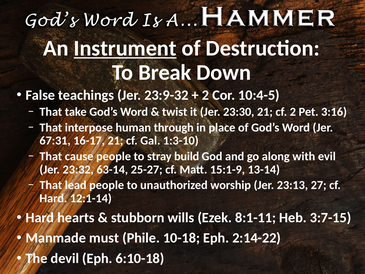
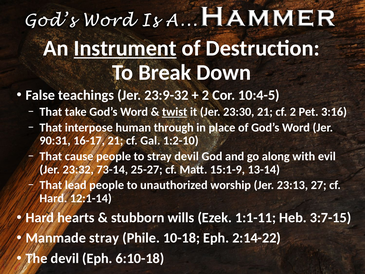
twist underline: none -> present
67:31: 67:31 -> 90:31
1:3-10: 1:3-10 -> 1:2-10
stray build: build -> devil
63-14: 63-14 -> 73-14
8:1-11: 8:1-11 -> 1:1-11
Manmade must: must -> stray
